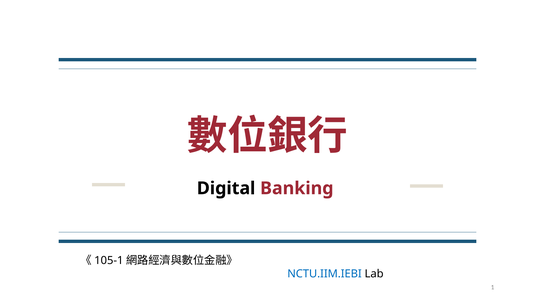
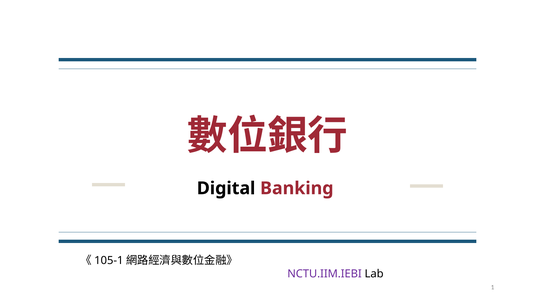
NCTU.IIM.IEBI colour: blue -> purple
